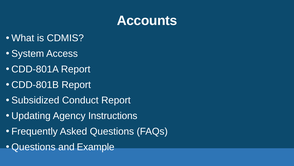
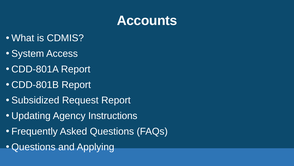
Conduct: Conduct -> Request
Example: Example -> Applying
